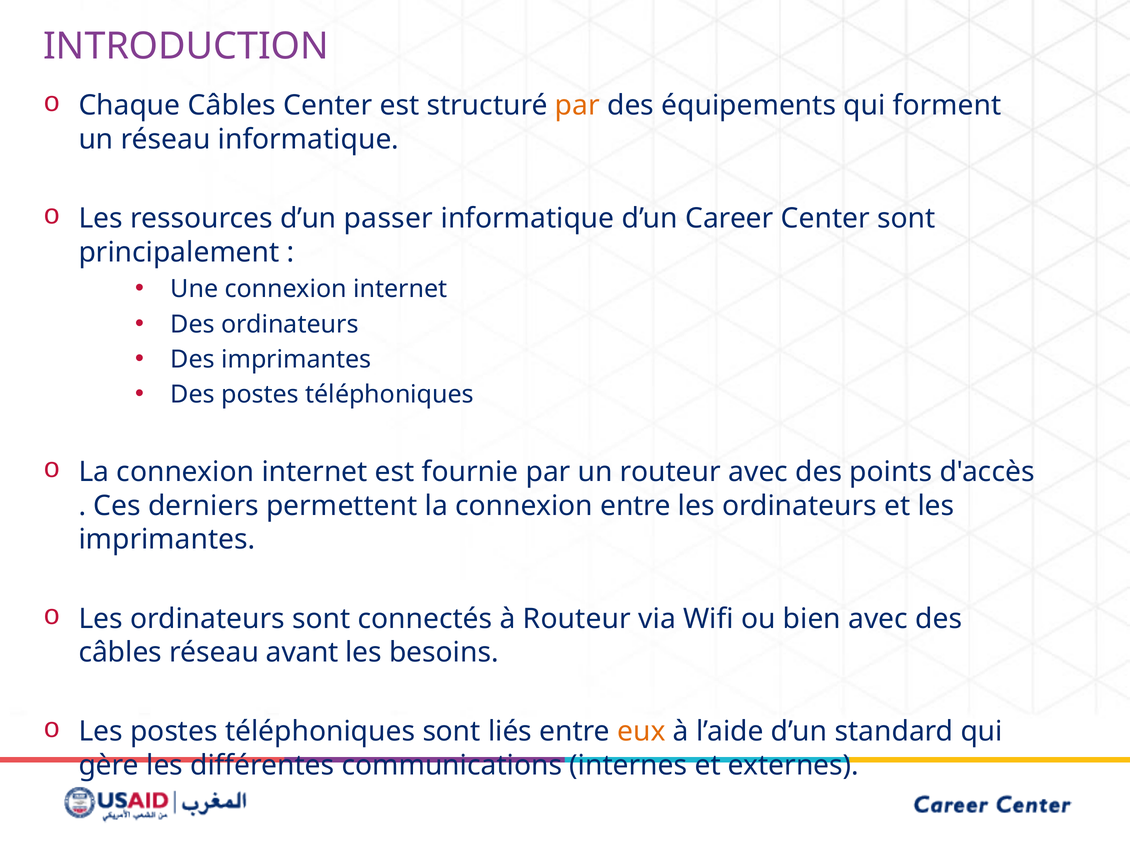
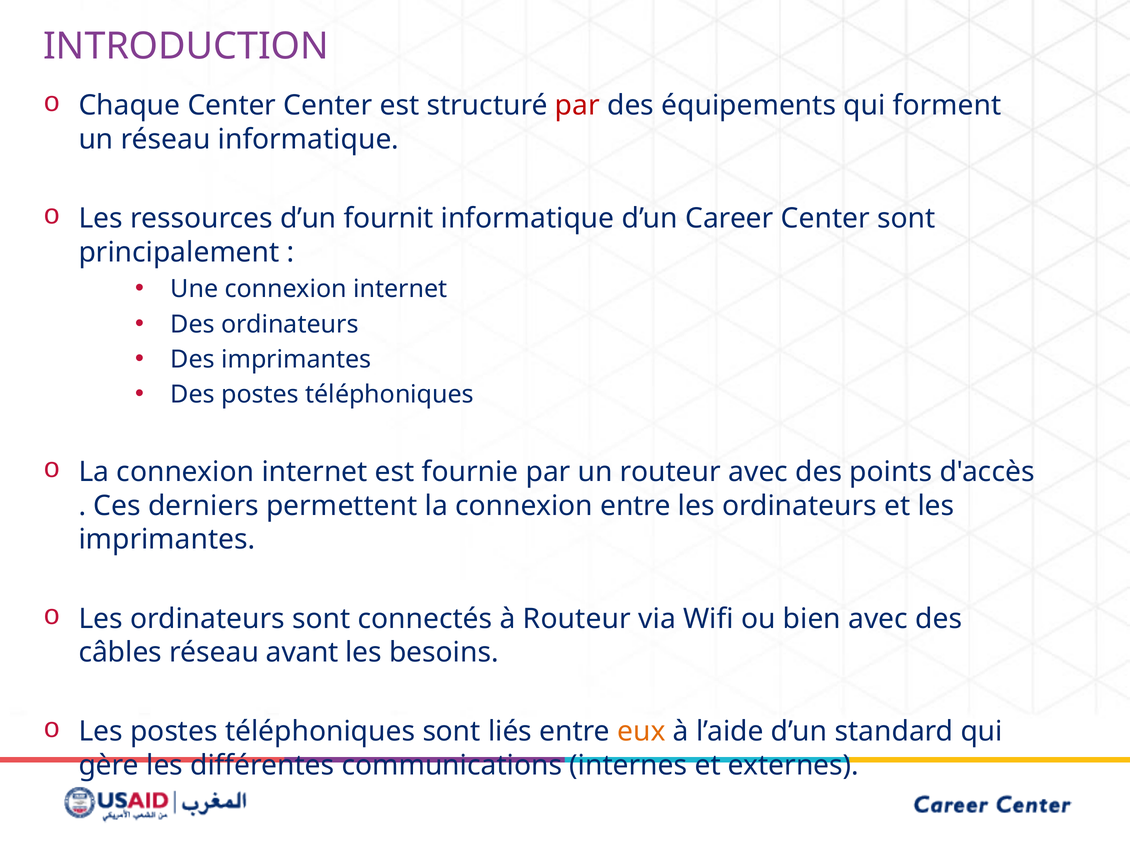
Chaque Câbles: Câbles -> Center
par at (577, 106) colour: orange -> red
passer: passer -> fournit
